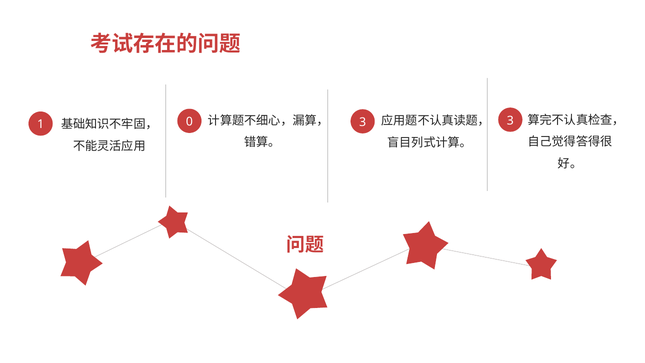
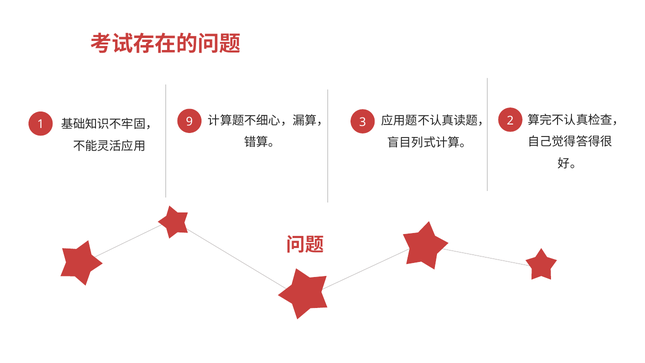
0: 0 -> 9
3 3: 3 -> 2
